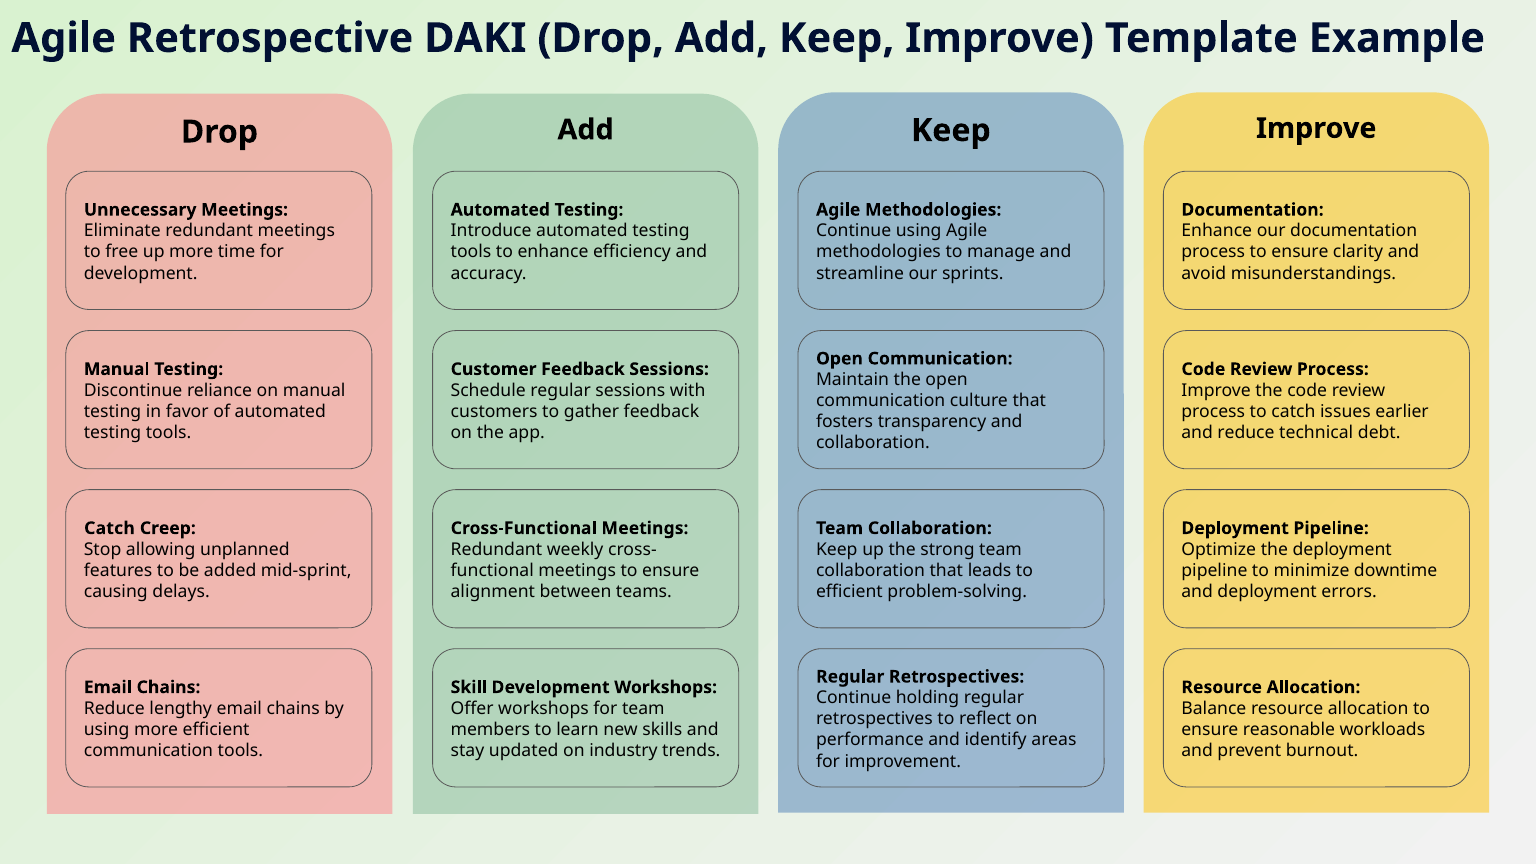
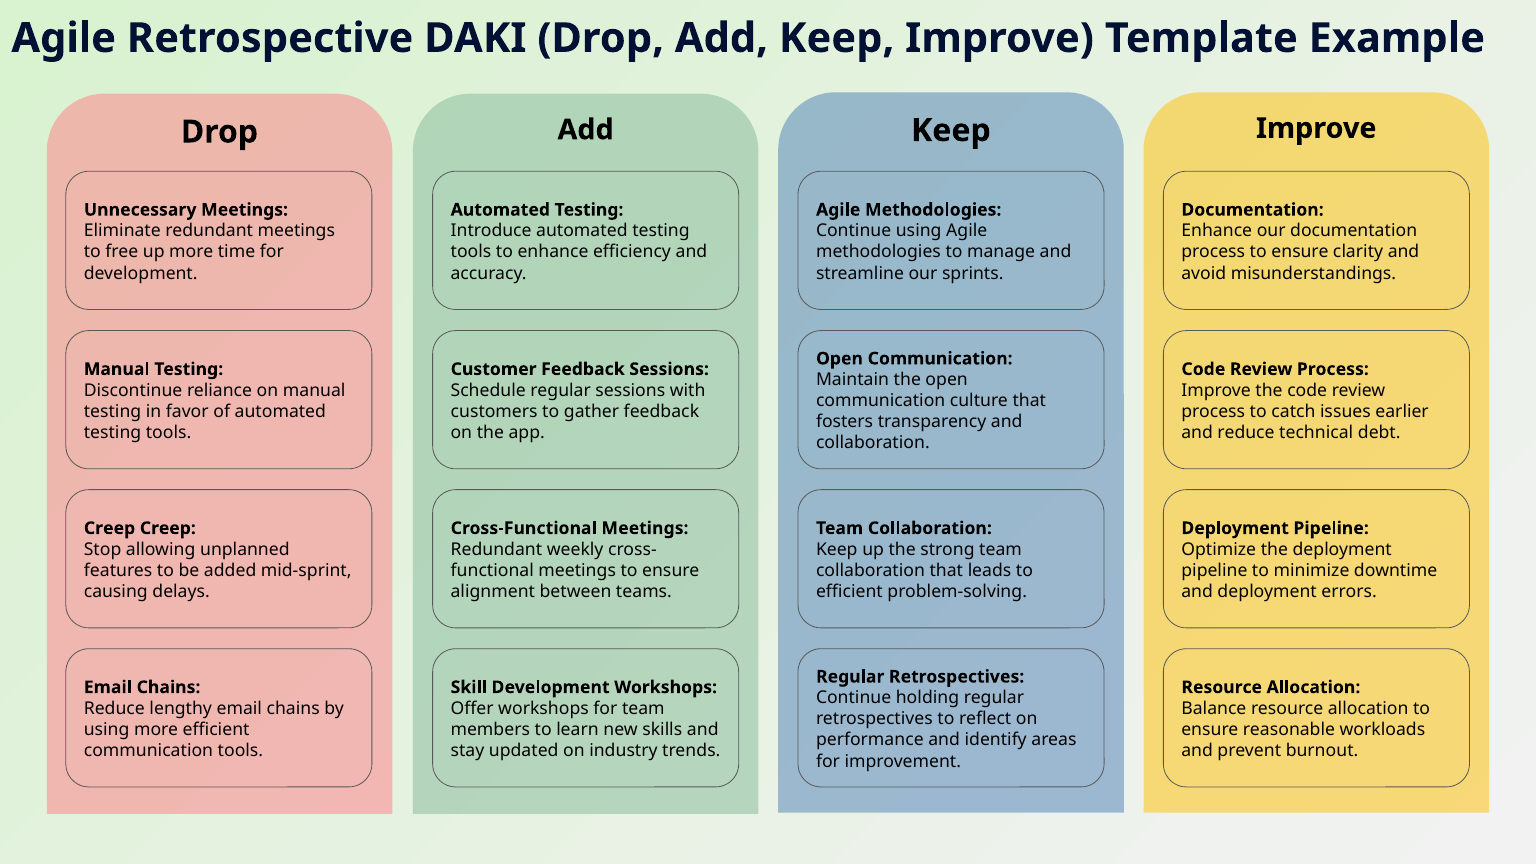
Catch at (109, 528): Catch -> Creep
